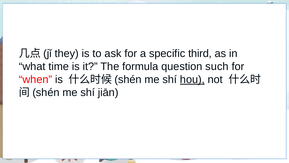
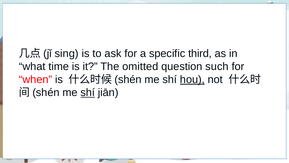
they: they -> sing
formula: formula -> omitted
shí at (88, 92) underline: none -> present
